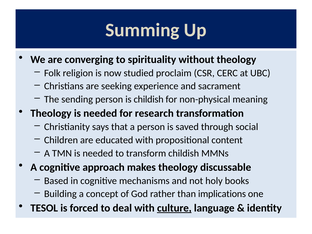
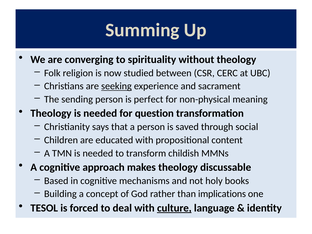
proclaim: proclaim -> between
seeking underline: none -> present
is childish: childish -> perfect
research: research -> question
